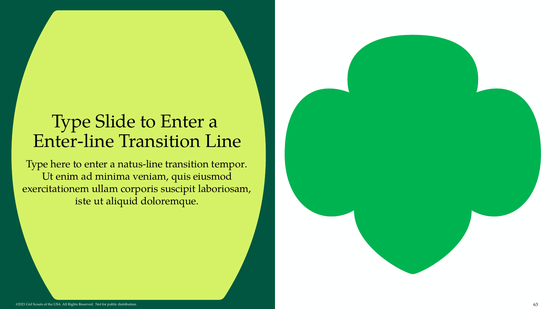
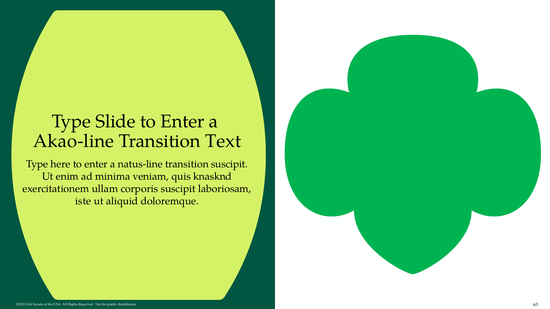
Enter-line: Enter-line -> Akao-line
Line: Line -> Text
transition tempor: tempor -> suscipit
eiusmod: eiusmod -> knasknd
